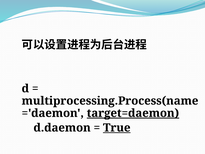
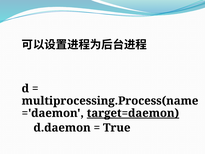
True underline: present -> none
